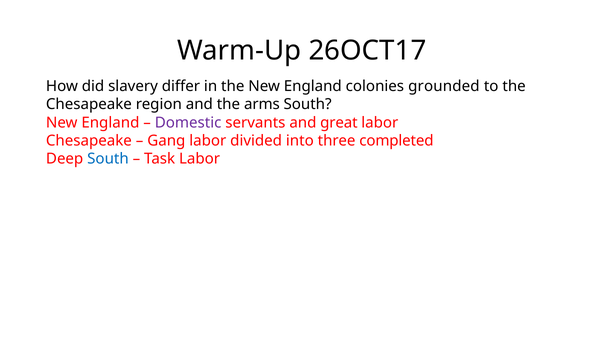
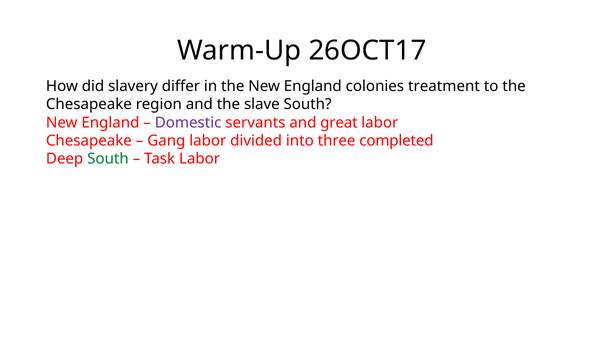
grounded: grounded -> treatment
arms: arms -> slave
South at (108, 159) colour: blue -> green
